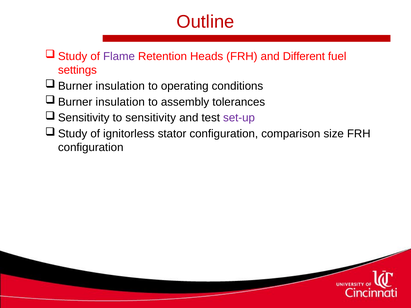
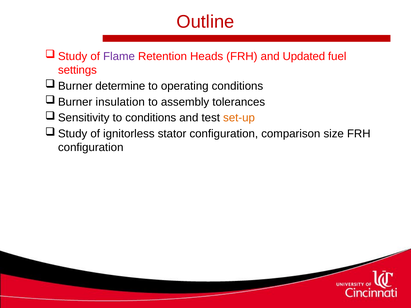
Different: Different -> Updated
insulation at (120, 86): insulation -> determine
to sensitivity: sensitivity -> conditions
set-up colour: purple -> orange
